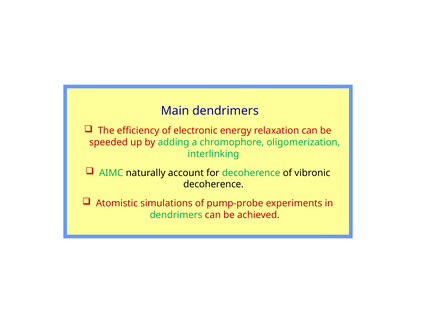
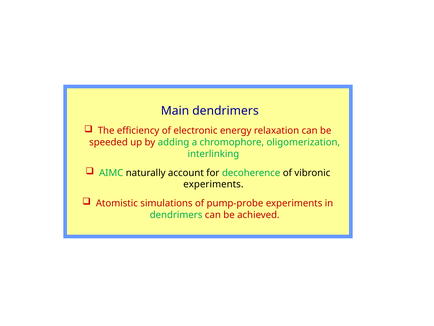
decoherence at (213, 184): decoherence -> experiments
